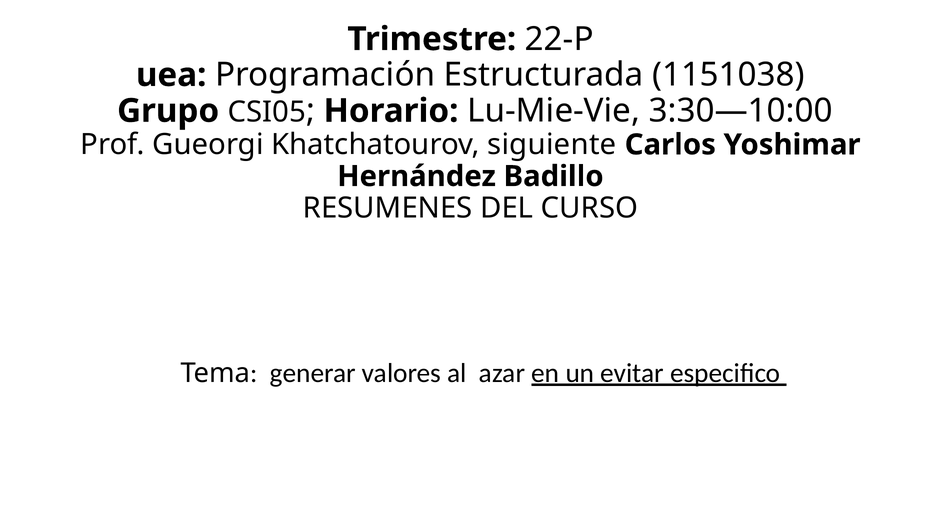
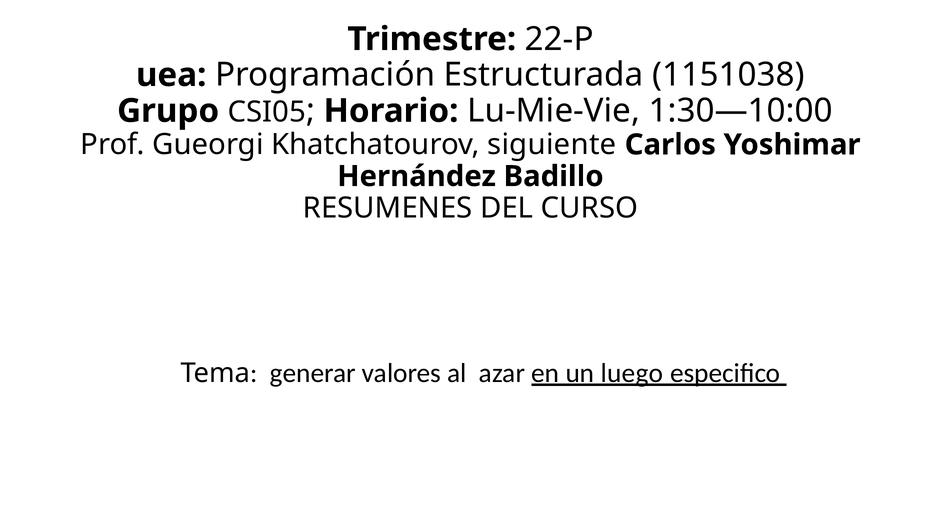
3:30—10:00: 3:30—10:00 -> 1:30—10:00
evitar: evitar -> luego
